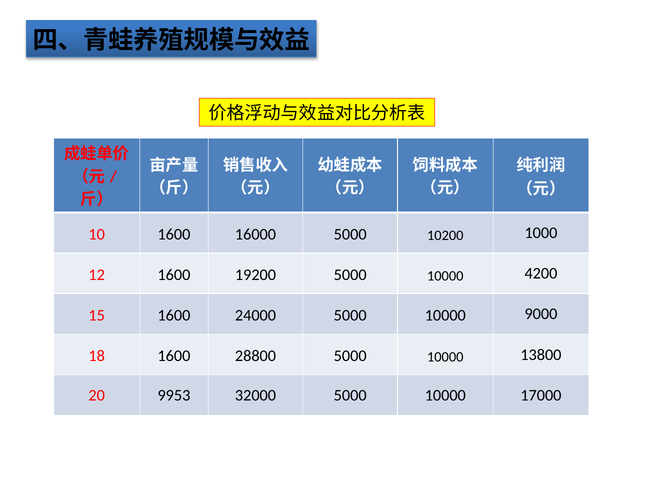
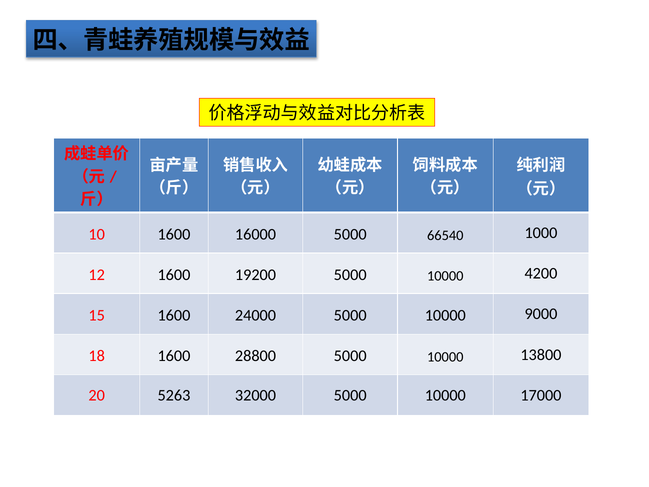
10200: 10200 -> 66540
9953: 9953 -> 5263
